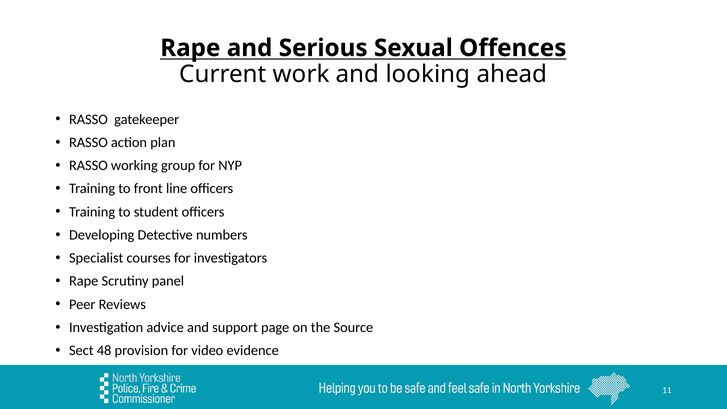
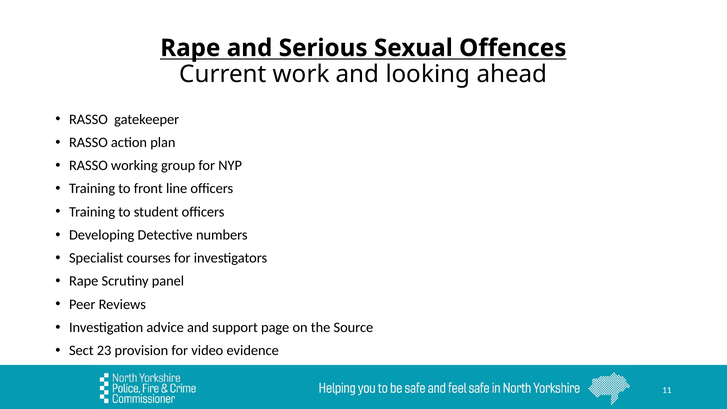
48: 48 -> 23
